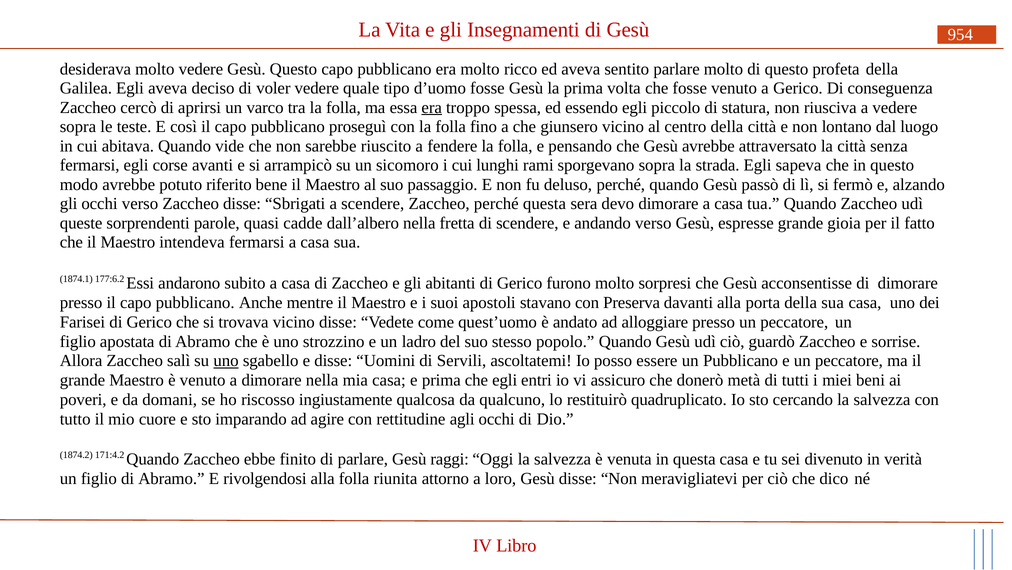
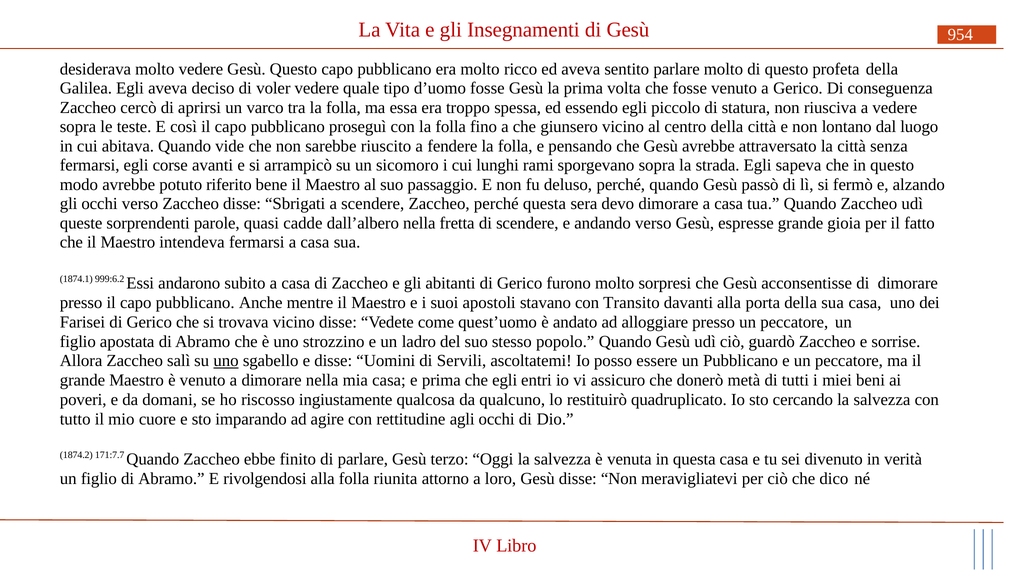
era at (432, 107) underline: present -> none
177:6.2: 177:6.2 -> 999:6.2
Preserva: Preserva -> Transito
171:4.2: 171:4.2 -> 171:7.7
raggi: raggi -> terzo
